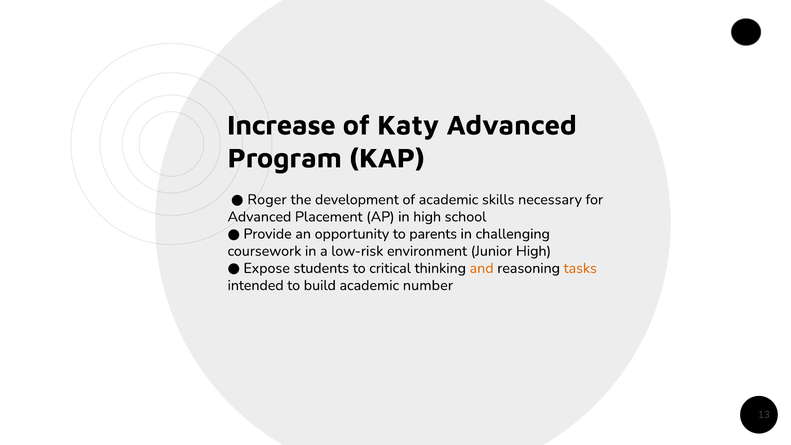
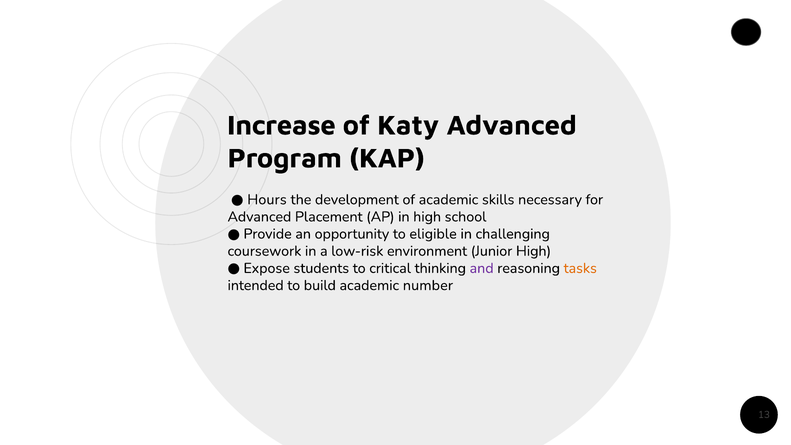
Roger: Roger -> Hours
parents: parents -> eligible
and colour: orange -> purple
